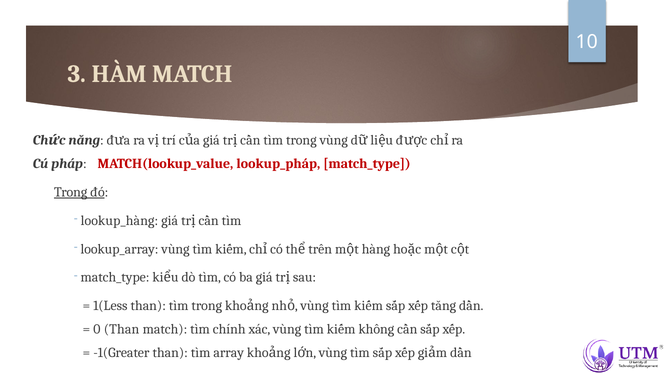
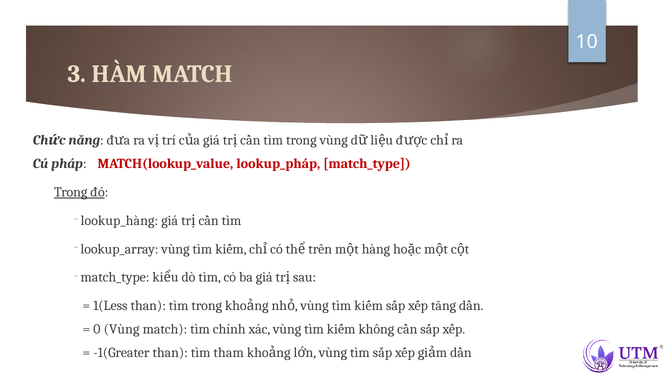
0 Than: Than -> Vùng
array: array -> tham
